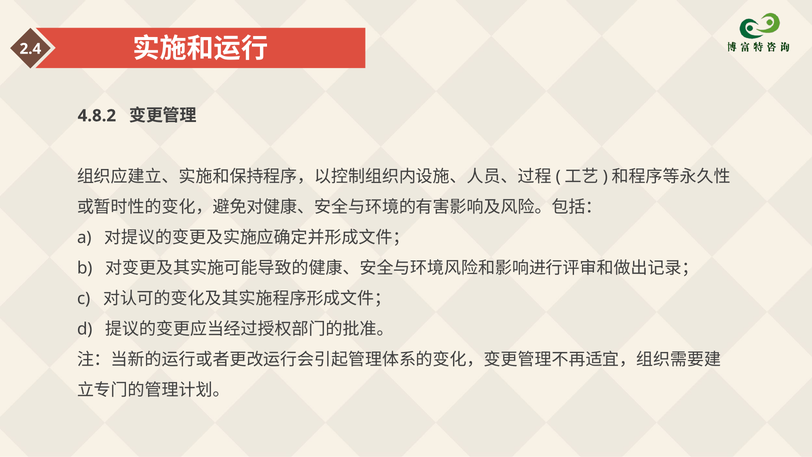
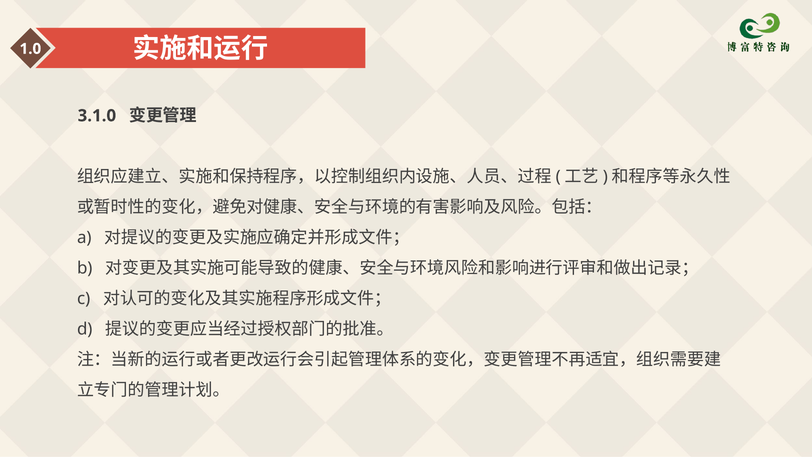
2.4: 2.4 -> 1.0
4.8.2: 4.8.2 -> 3.1.0
